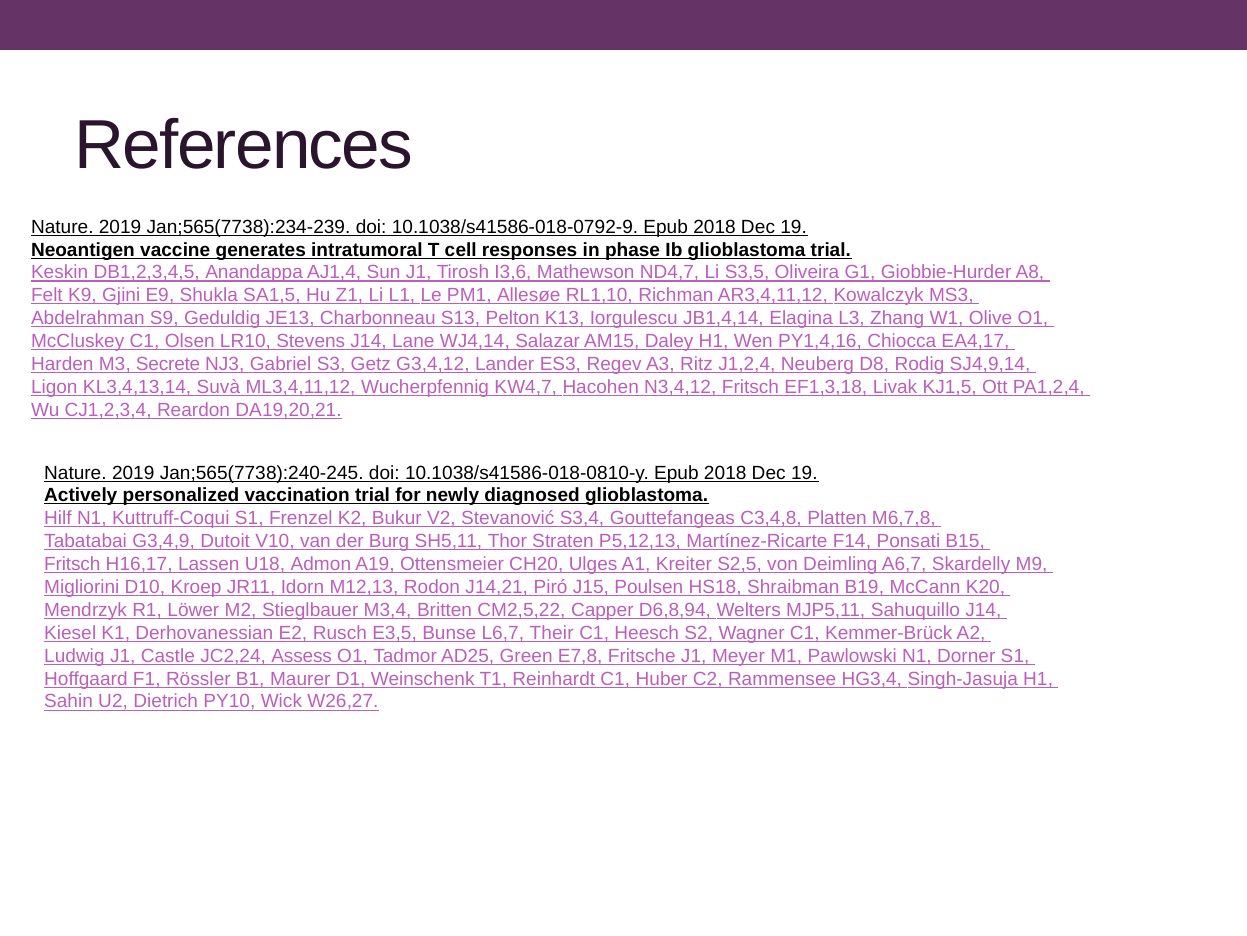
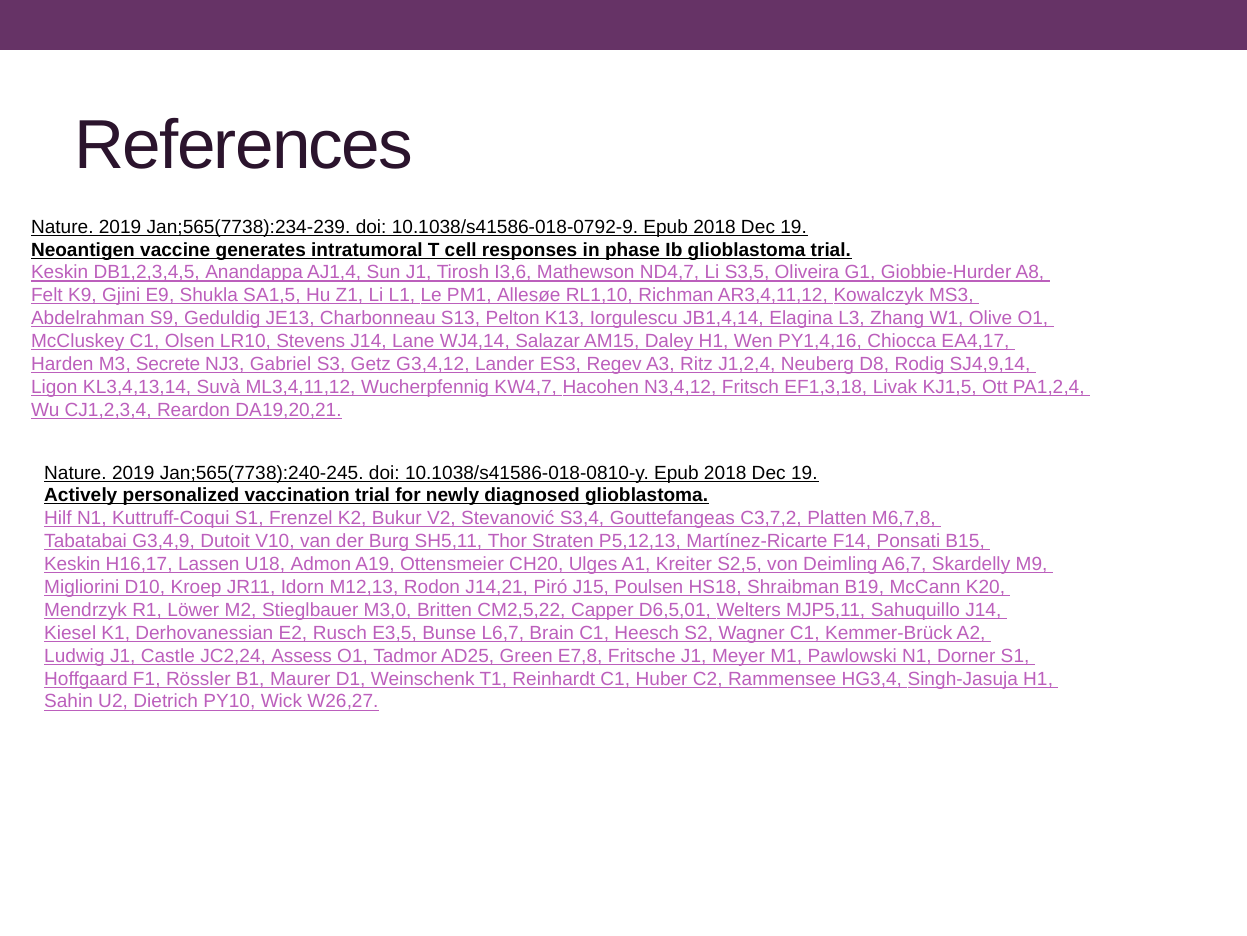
C3,4,8: C3,4,8 -> C3,7,2
Fritsch at (72, 564): Fritsch -> Keskin
M3,4: M3,4 -> M3,0
D6,8,94: D6,8,94 -> D6,5,01
Their: Their -> Brain
